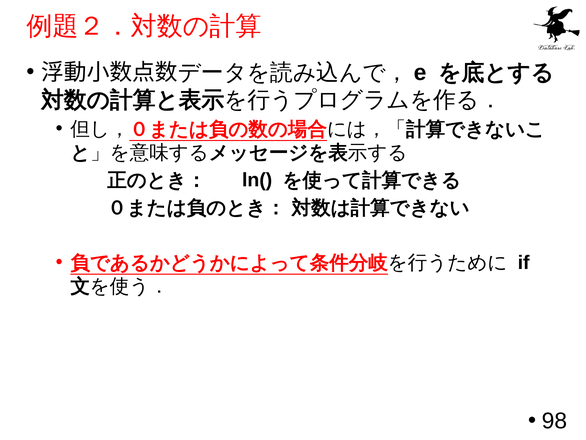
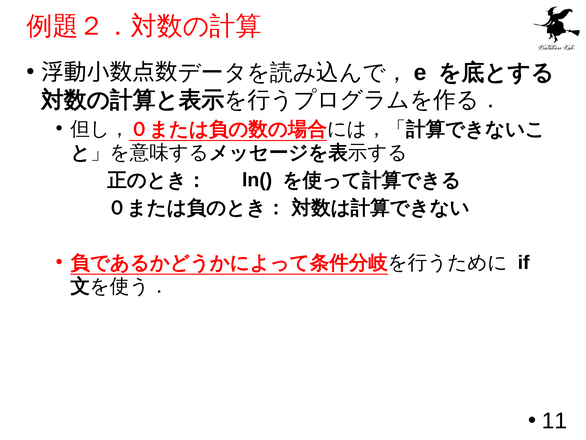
98: 98 -> 11
